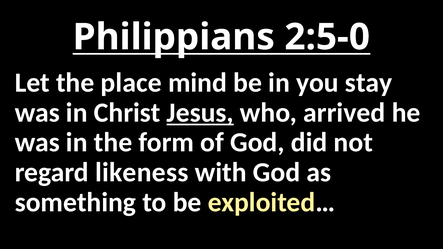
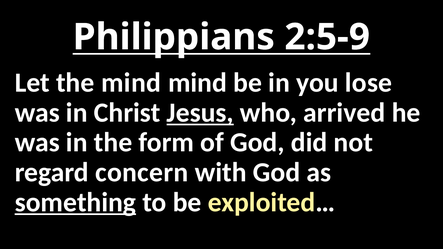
2:5-0: 2:5-0 -> 2:5-9
the place: place -> mind
stay: stay -> lose
likeness: likeness -> concern
something underline: none -> present
